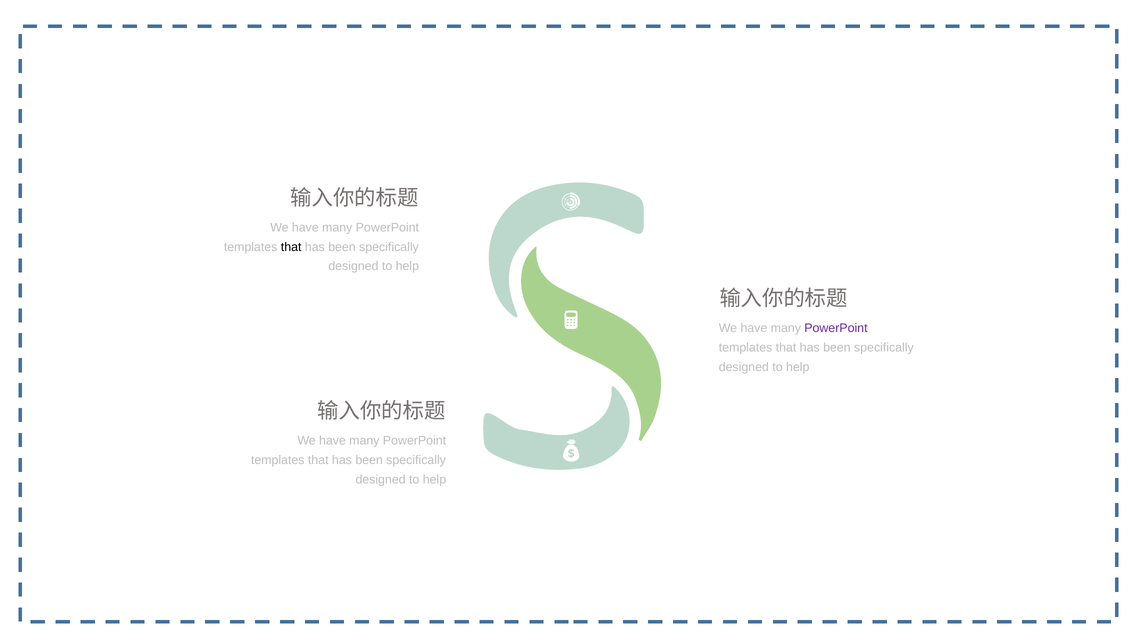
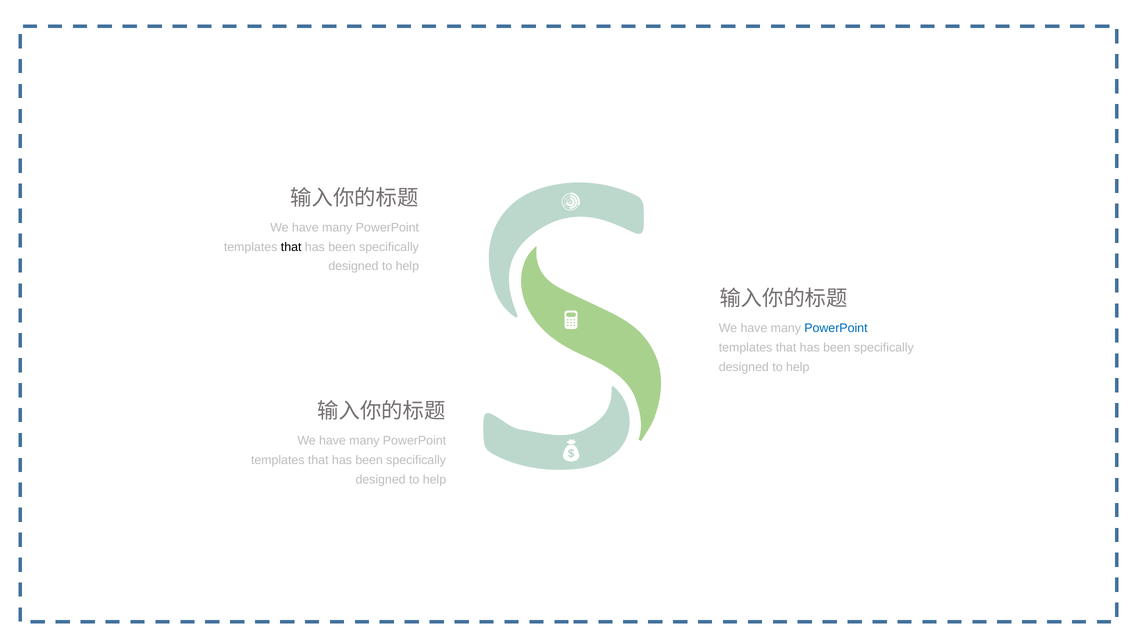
PowerPoint at (836, 328) colour: purple -> blue
